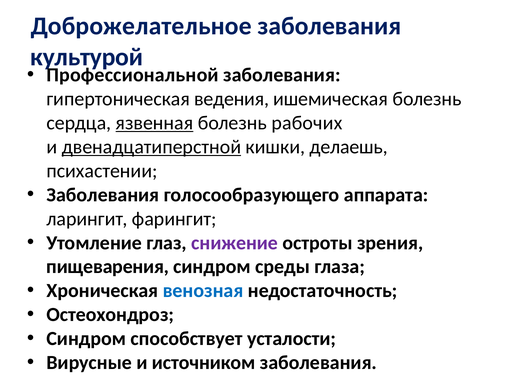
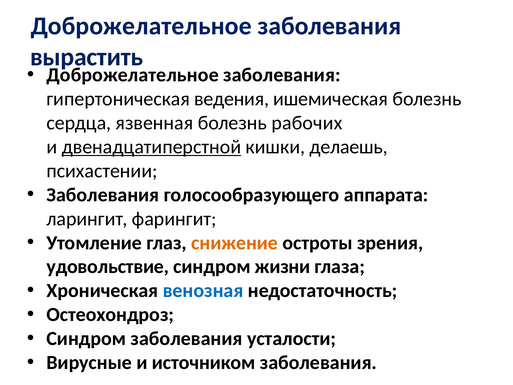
культурой: культурой -> вырастить
Профессиональной at (133, 75): Профессиональной -> Доброжелательное
язвенная underline: present -> none
снижение colour: purple -> orange
пищеварения: пищеварения -> удовольствие
среды: среды -> жизни
Синдром способствует: способствует -> заболевания
